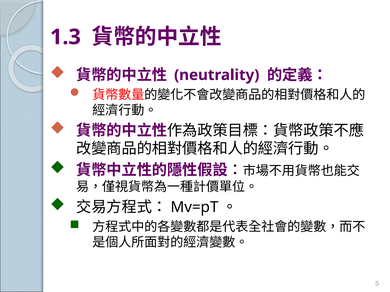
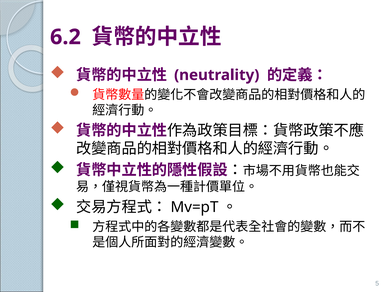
1.3: 1.3 -> 6.2
